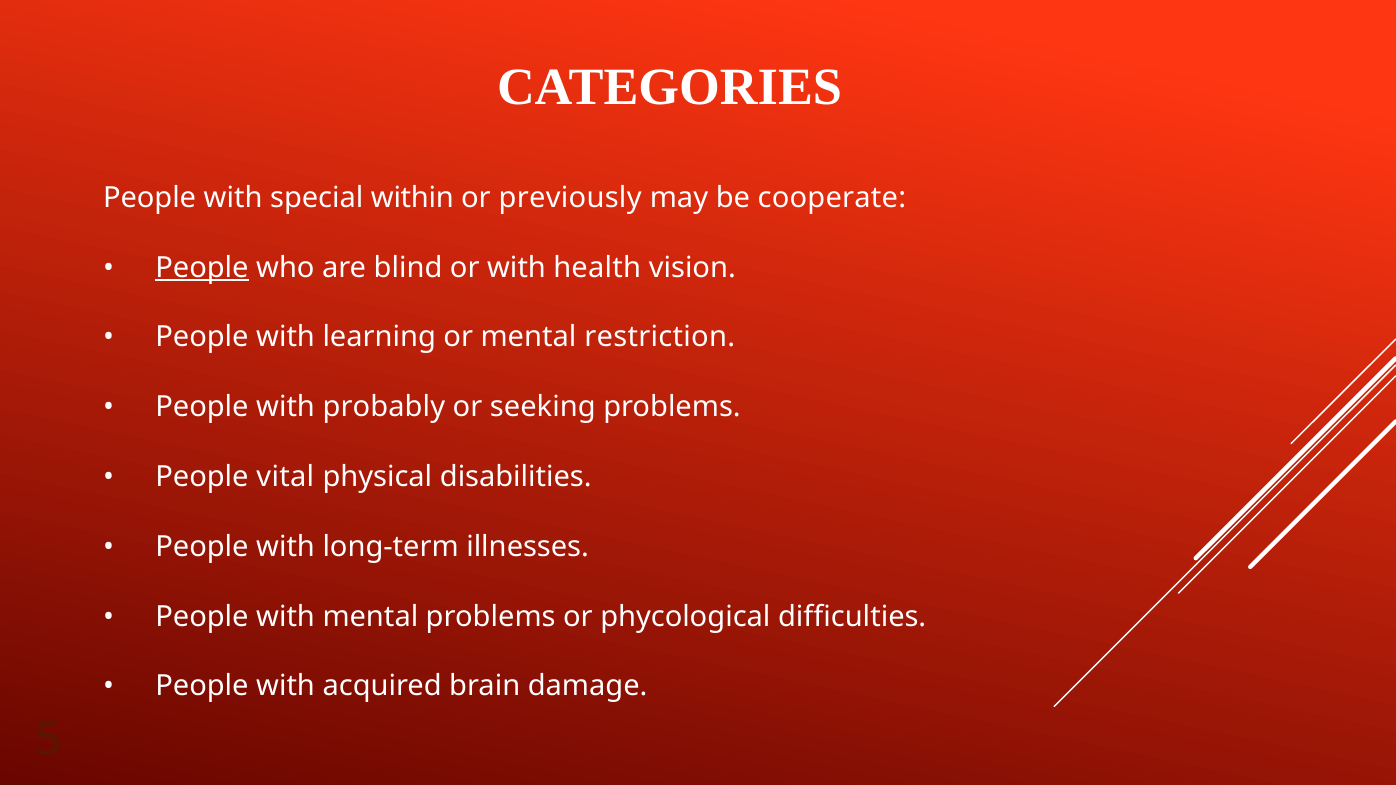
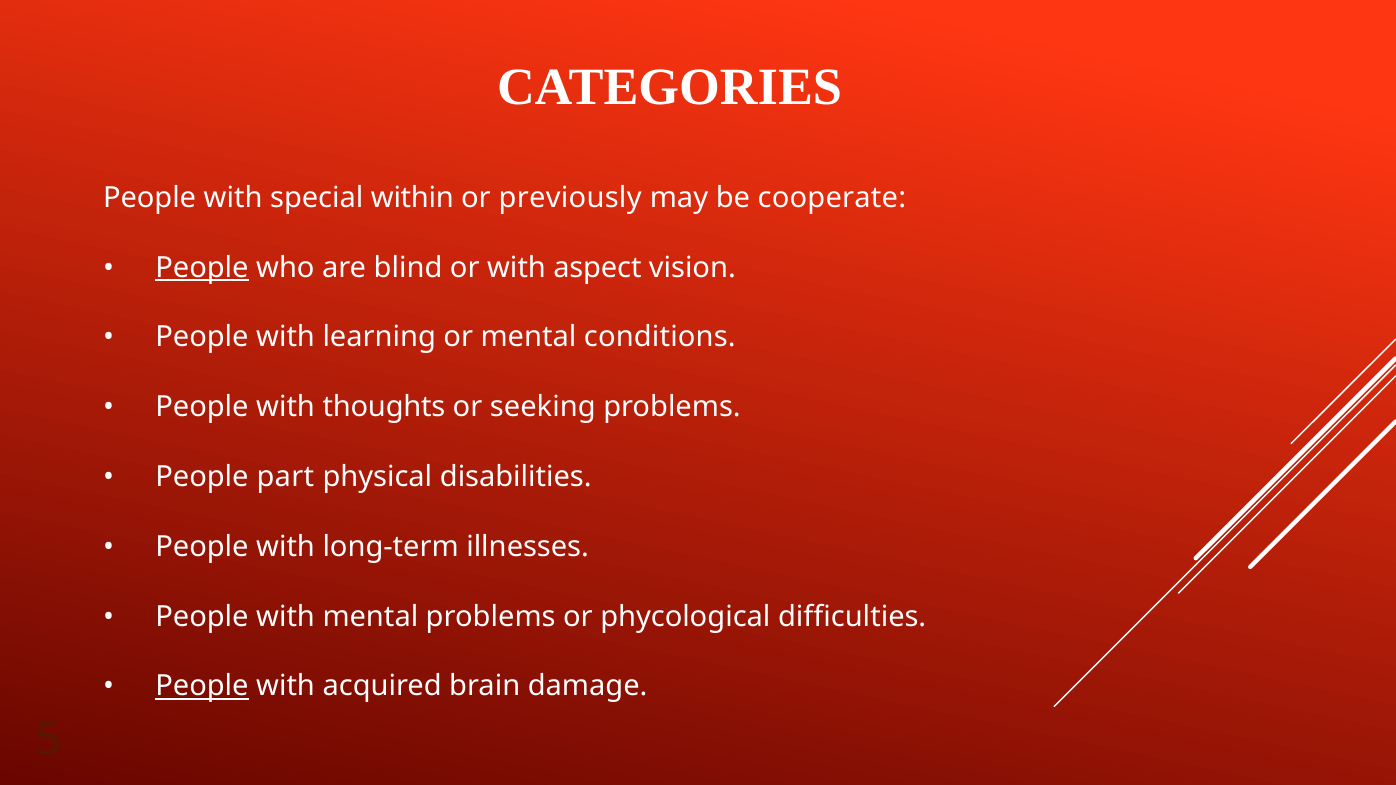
health: health -> aspect
restriction: restriction -> conditions
probably: probably -> thoughts
vital: vital -> part
People at (202, 686) underline: none -> present
